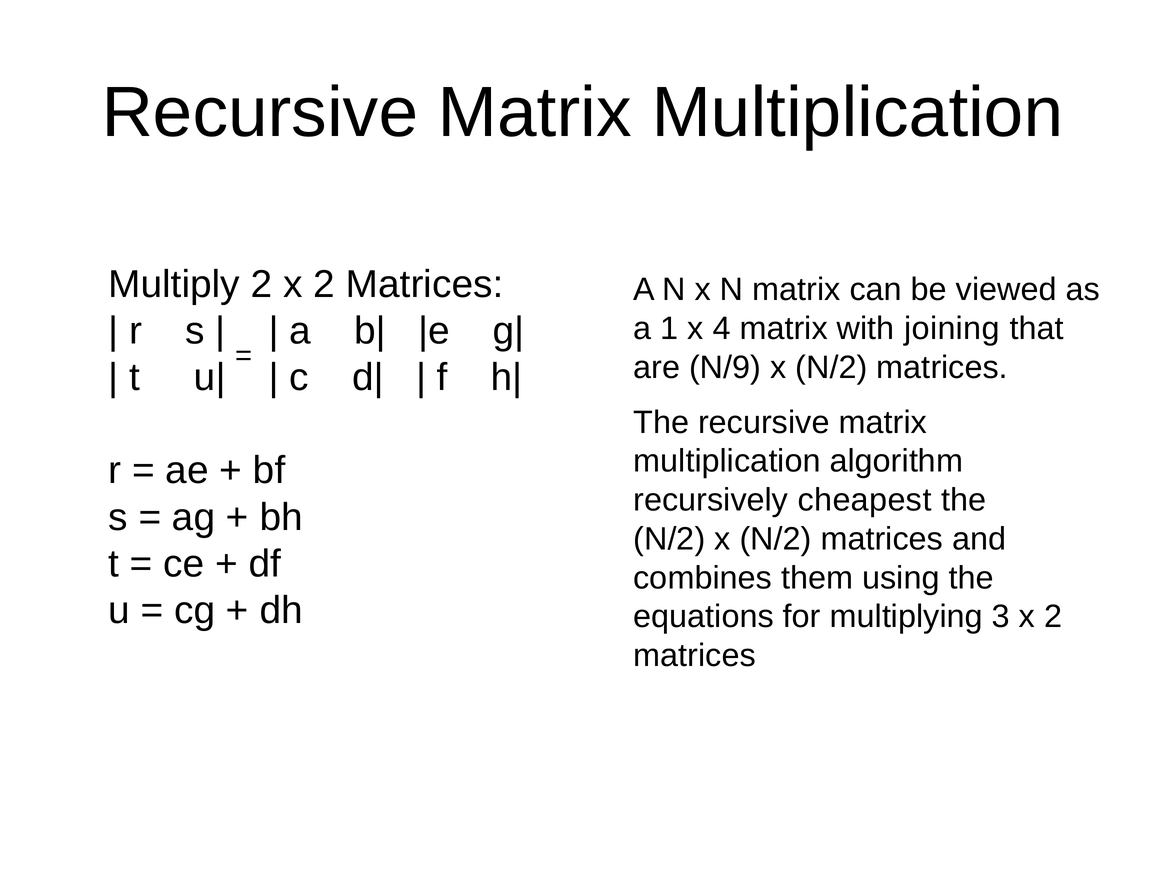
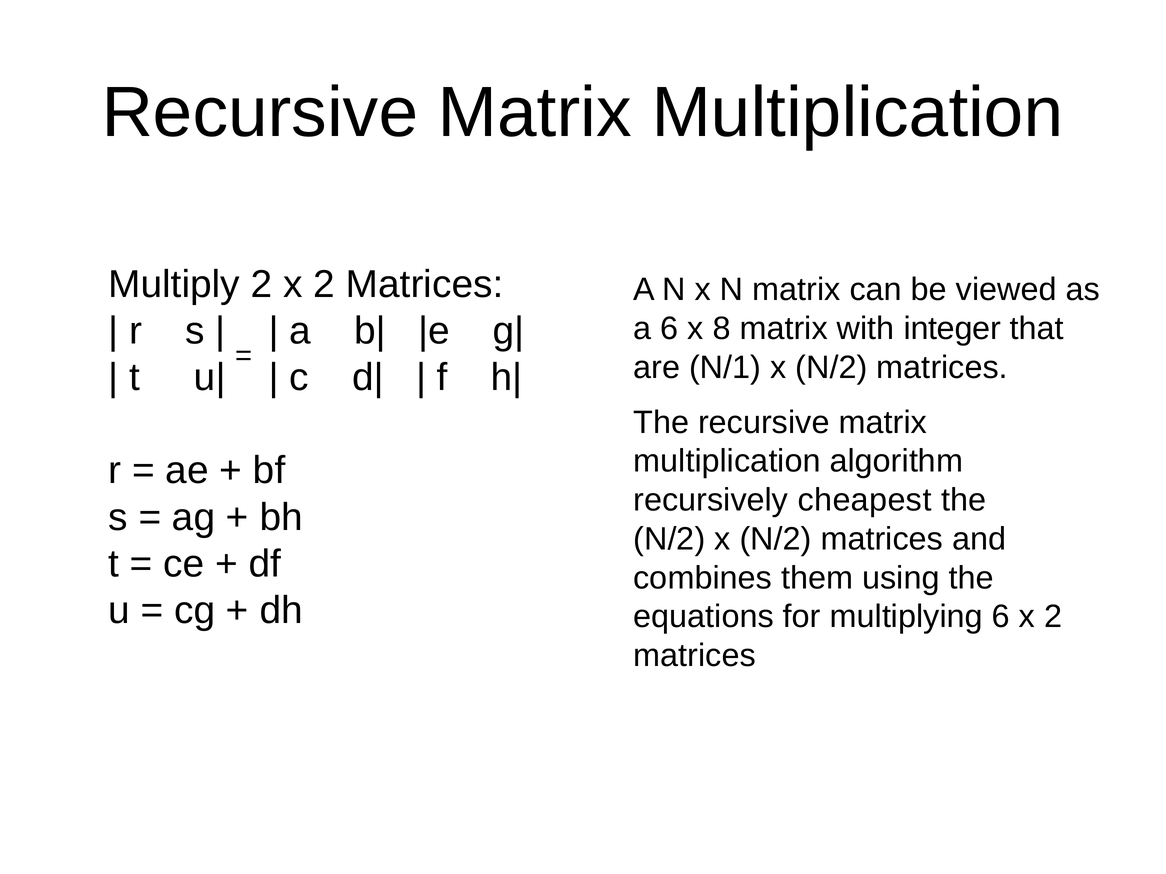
a 1: 1 -> 6
4: 4 -> 8
joining: joining -> integer
N/9: N/9 -> N/1
multiplying 3: 3 -> 6
